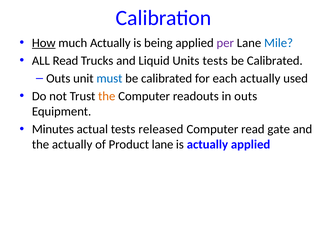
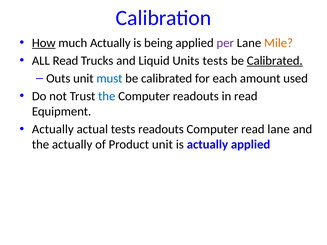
Mile colour: blue -> orange
Calibrated at (275, 61) underline: none -> present
each actually: actually -> amount
the at (107, 96) colour: orange -> blue
in outs: outs -> read
Minutes at (53, 129): Minutes -> Actually
tests released: released -> readouts
read gate: gate -> lane
Product lane: lane -> unit
